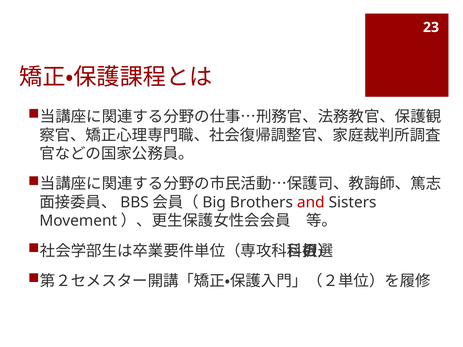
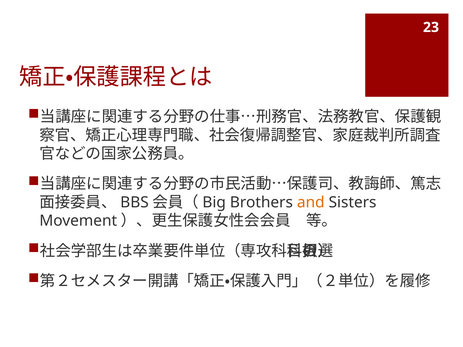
and colour: red -> orange
